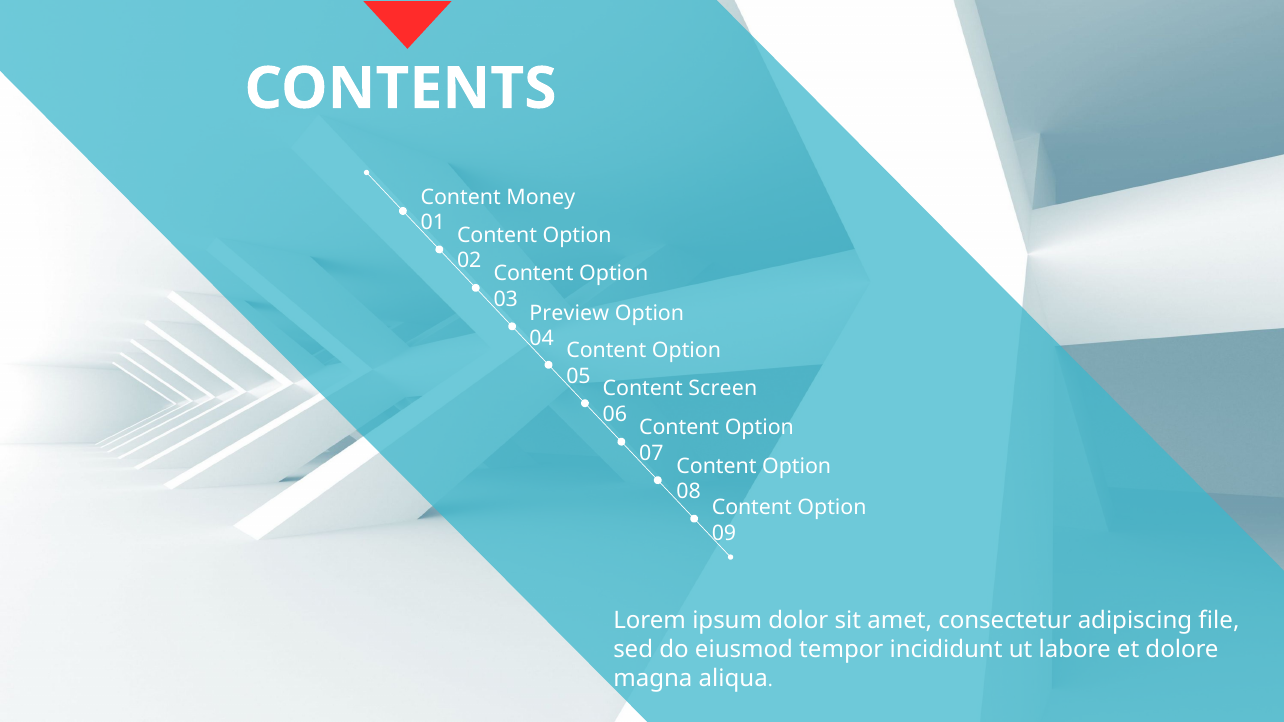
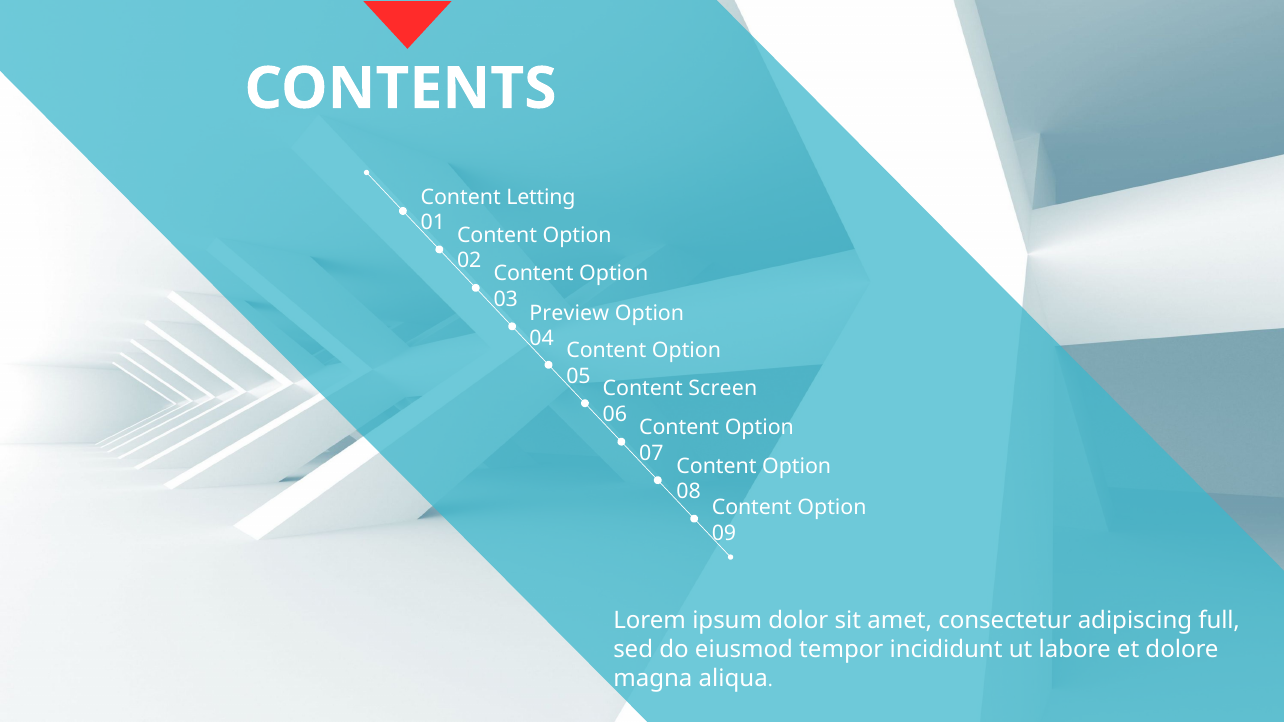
Money: Money -> Letting
file: file -> full
